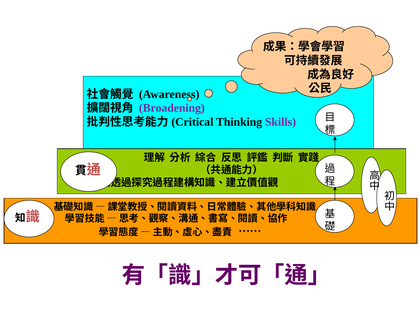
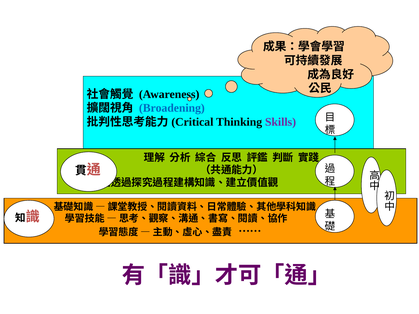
Broadening colour: purple -> blue
